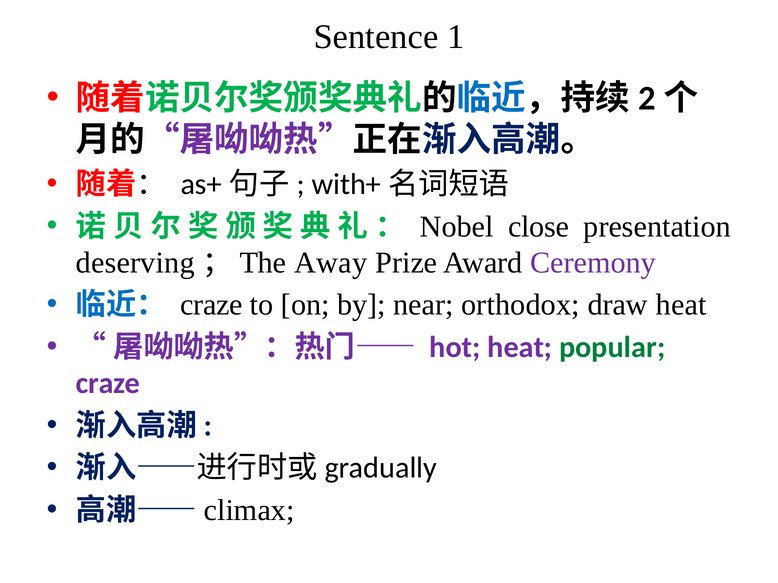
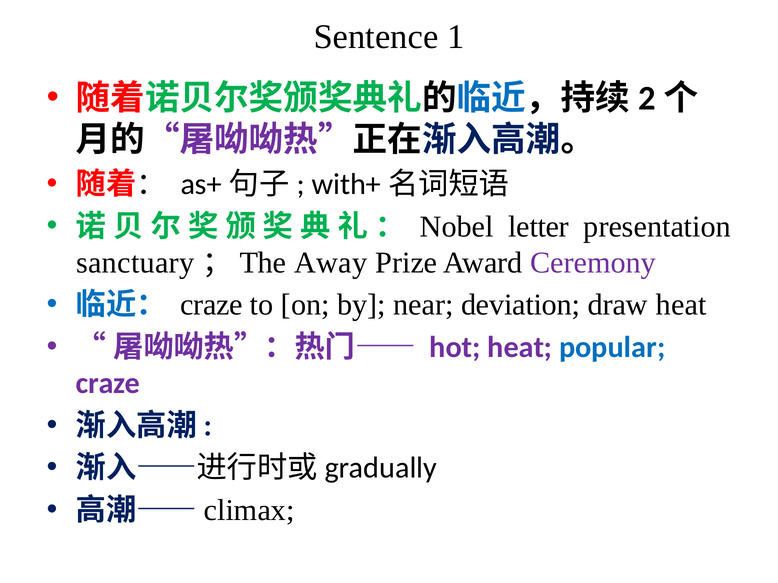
close: close -> letter
deserving: deserving -> sanctuary
orthodox: orthodox -> deviation
popular colour: green -> blue
